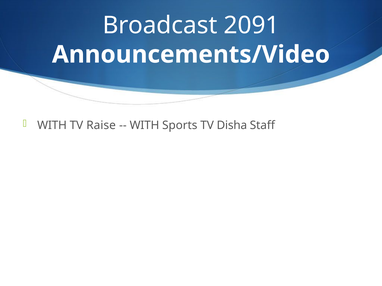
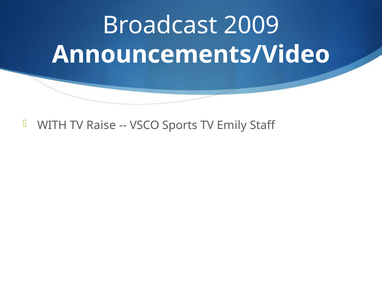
2091: 2091 -> 2009
WITH at (144, 125): WITH -> VSCO
Disha: Disha -> Emily
